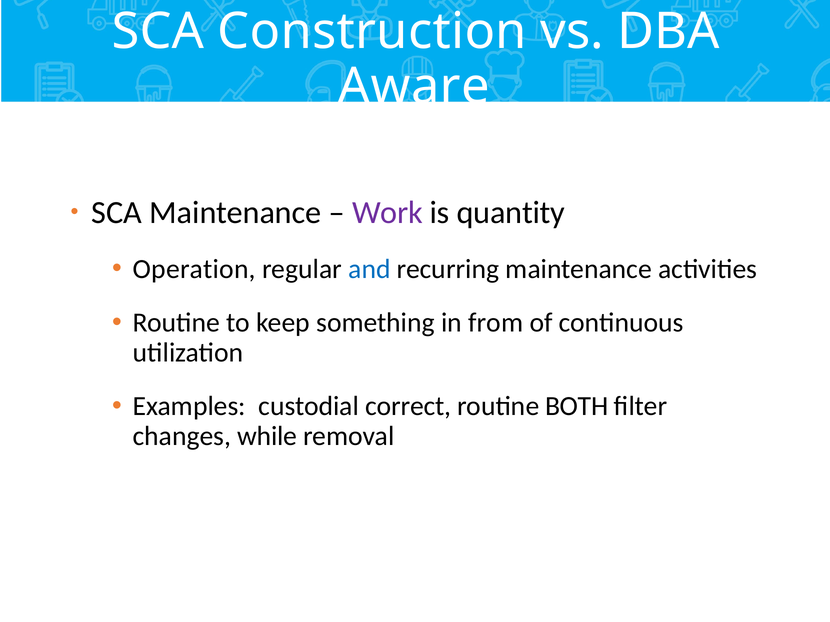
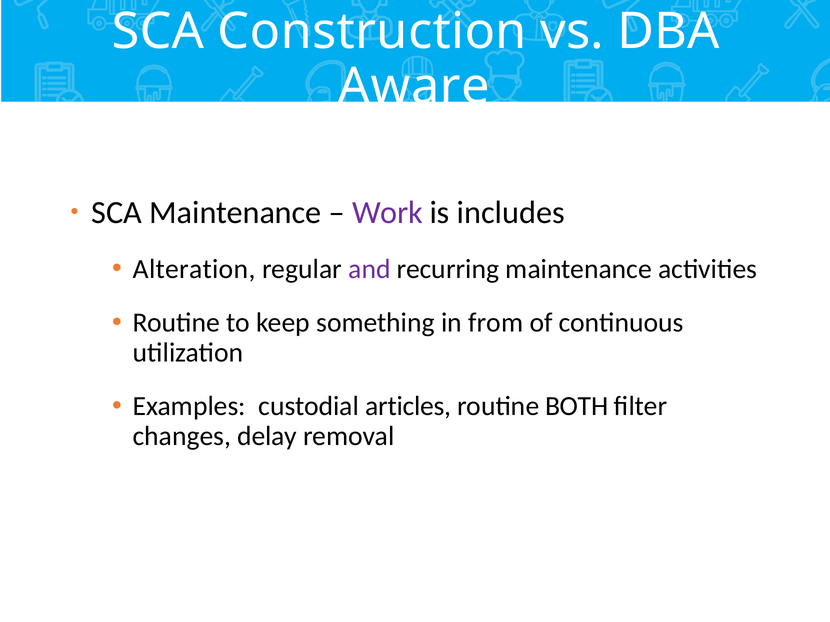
quantity: quantity -> includes
Operation: Operation -> Alteration
and colour: blue -> purple
correct: correct -> articles
while: while -> delay
